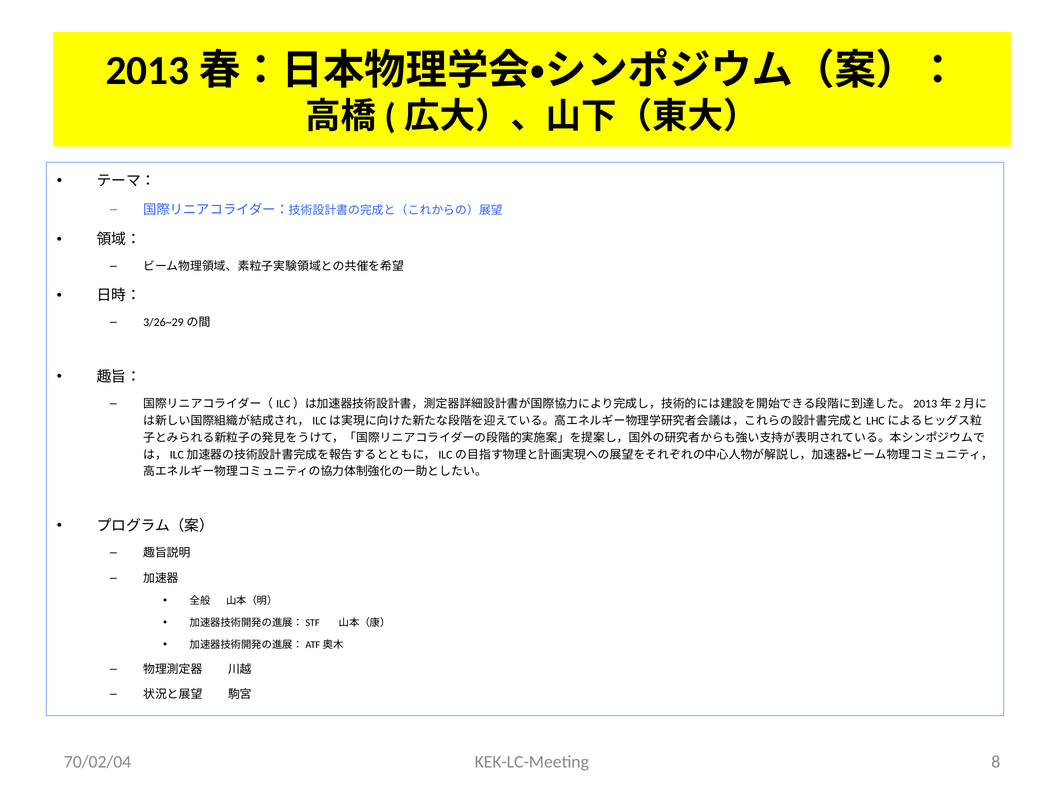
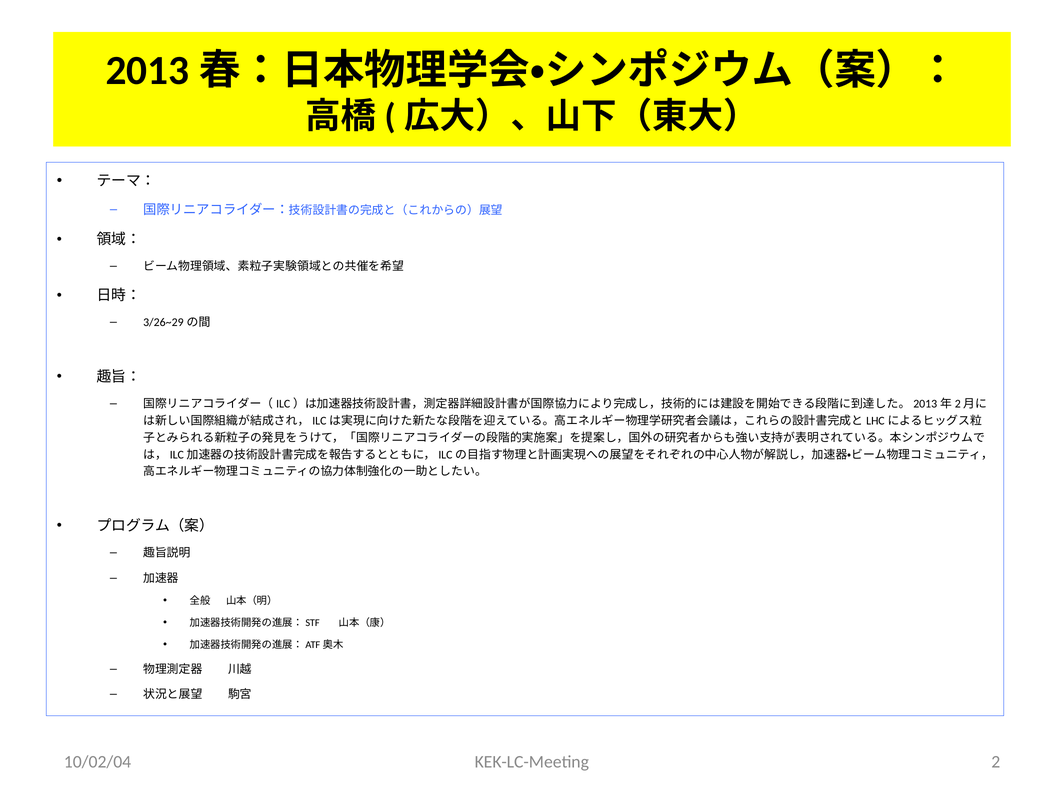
70/02/04: 70/02/04 -> 10/02/04
8: 8 -> 2
